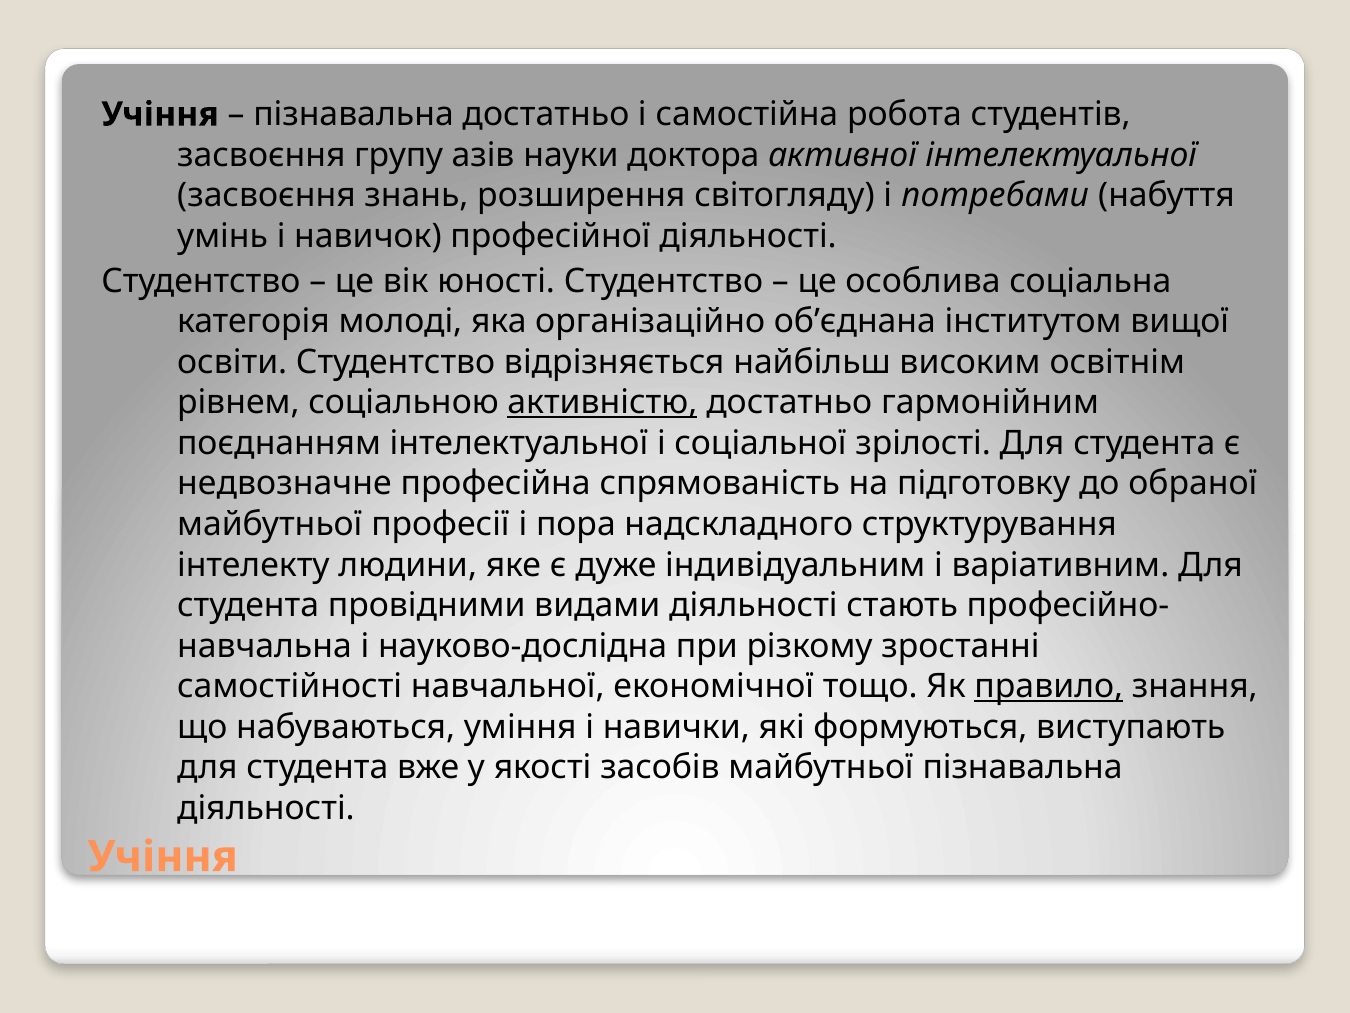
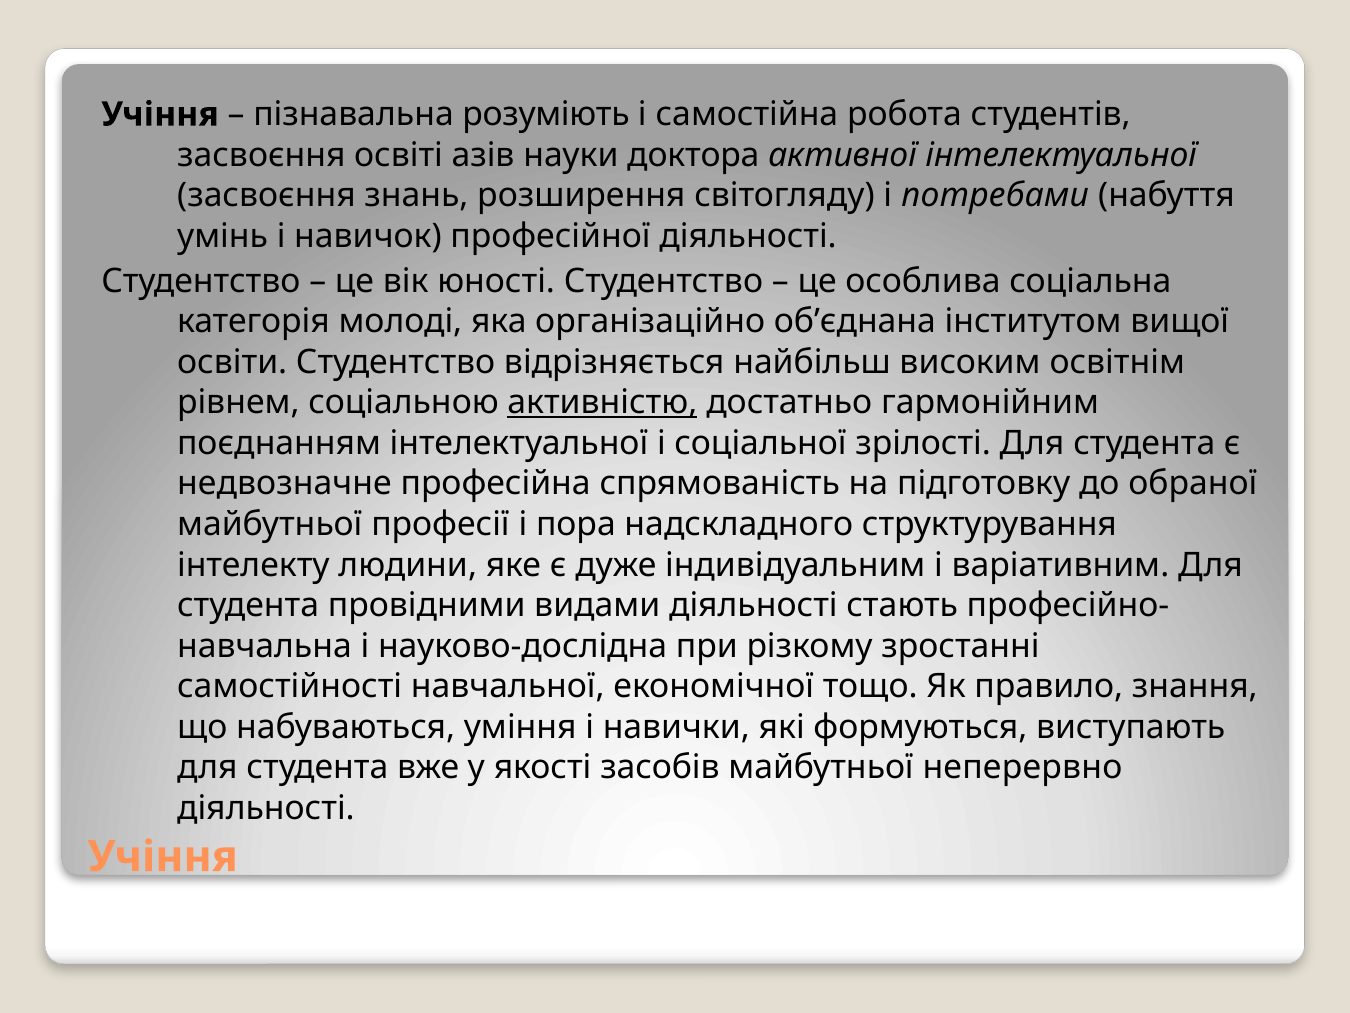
пізнавальна достатньо: достатньо -> розуміють
групу: групу -> освіті
правило underline: present -> none
майбутньої пізнавальна: пізнавальна -> неперервно
